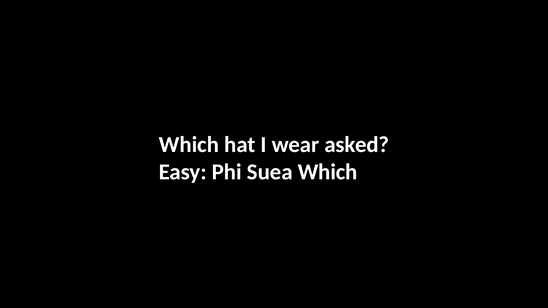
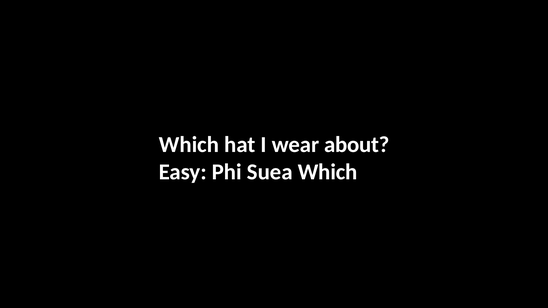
asked: asked -> about
